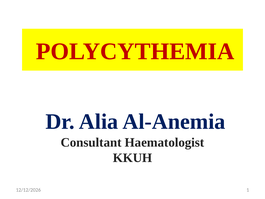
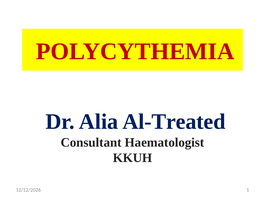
Al-Anemia: Al-Anemia -> Al-Treated
